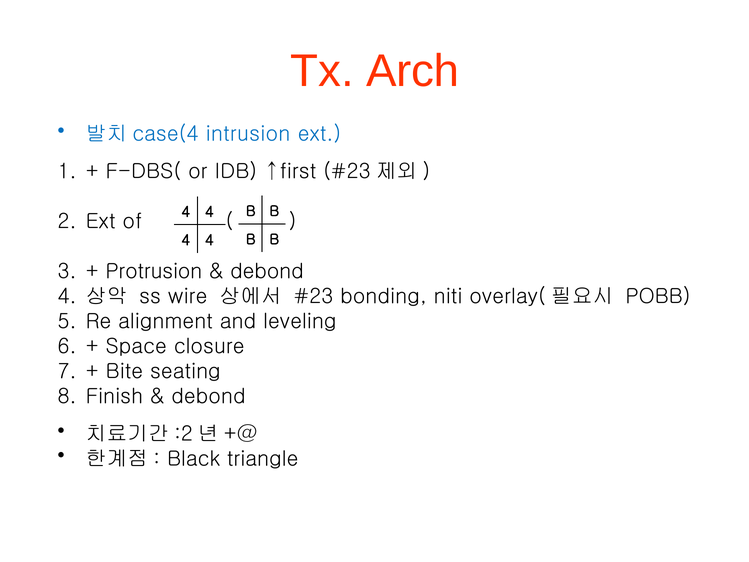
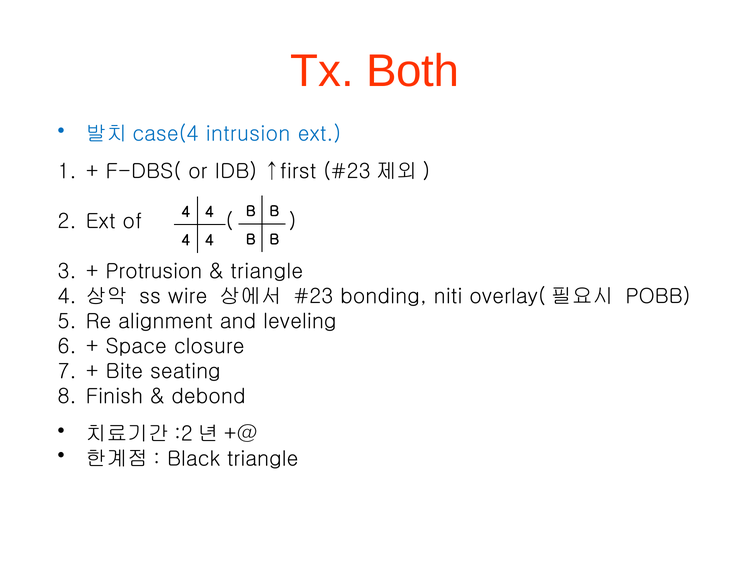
Arch: Arch -> Both
debond at (267, 271): debond -> triangle
